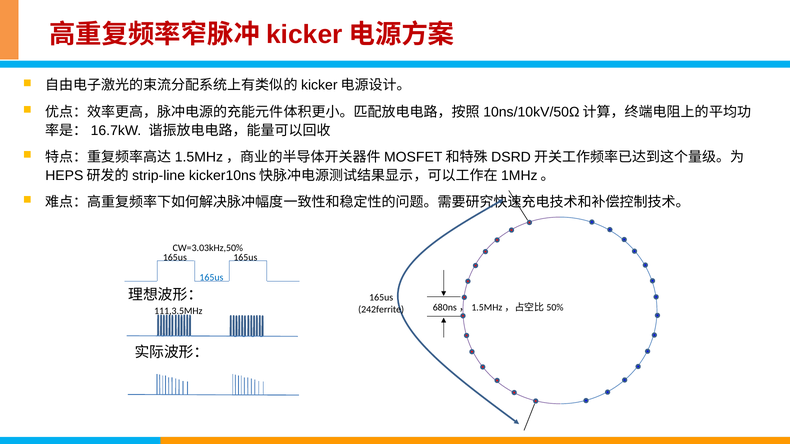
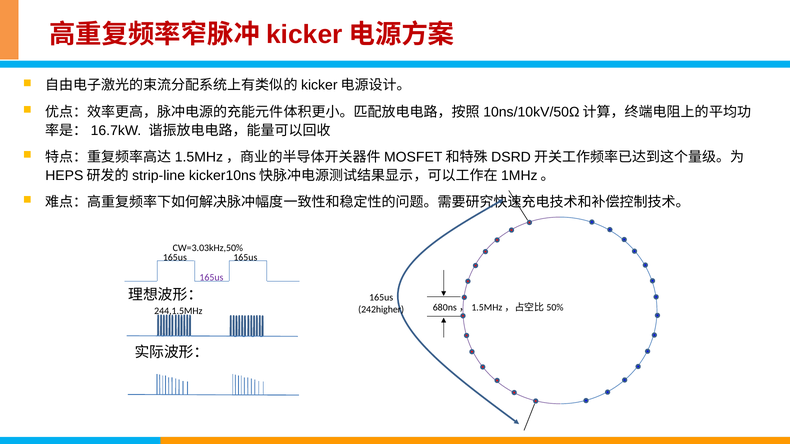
165us at (211, 278) colour: blue -> purple
242ferrite: 242ferrite -> 242higher
111,3.5MHz: 111,3.5MHz -> 244,1.5MHz
